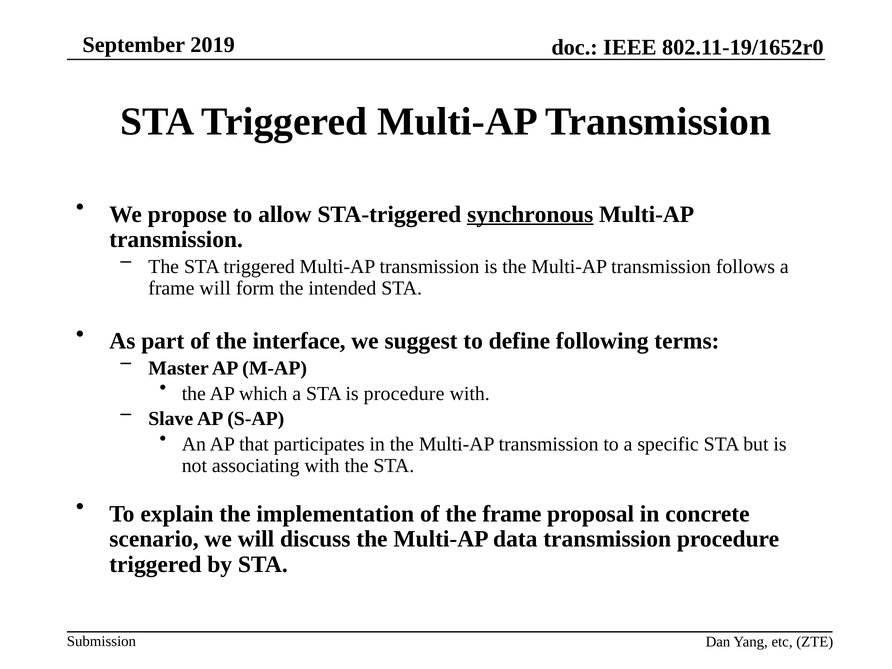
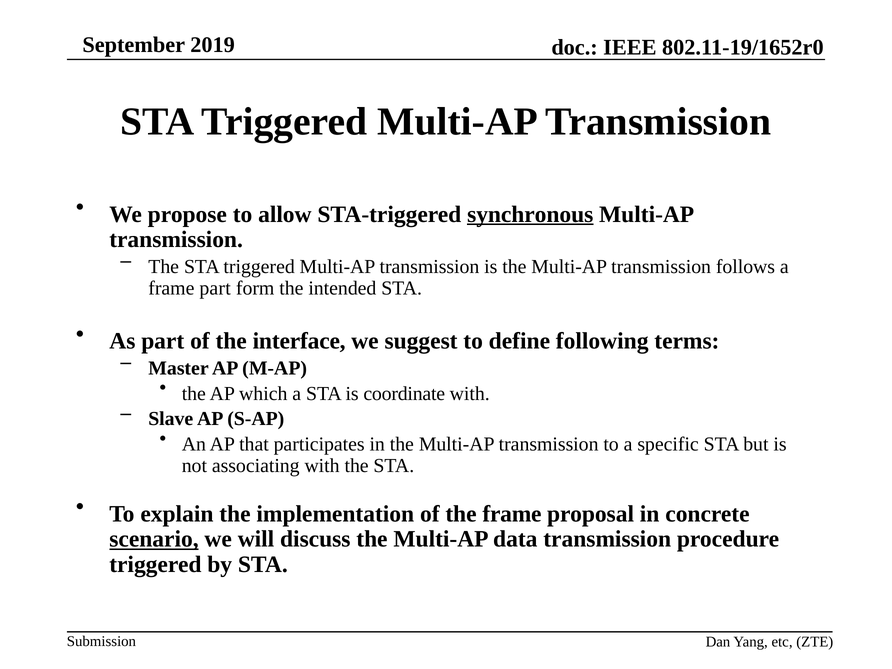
frame will: will -> part
is procedure: procedure -> coordinate
scenario underline: none -> present
